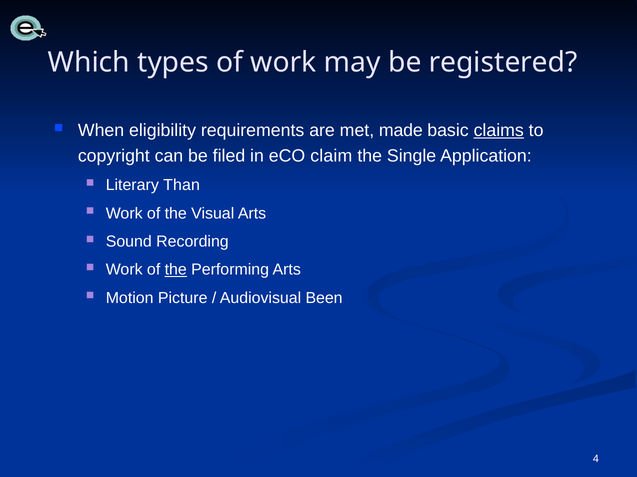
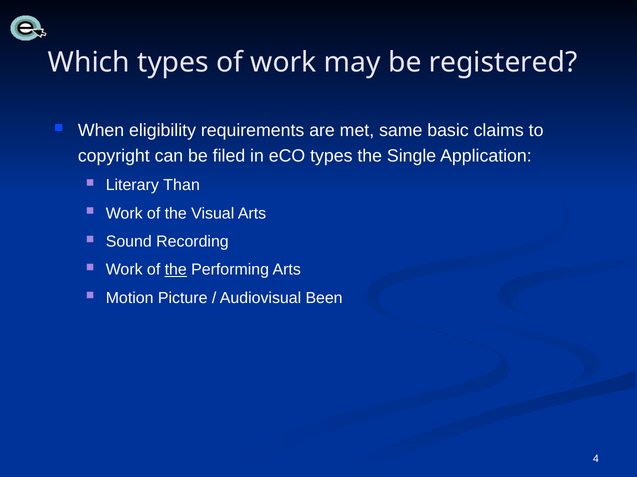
made: made -> same
claims underline: present -> none
eCO claim: claim -> types
